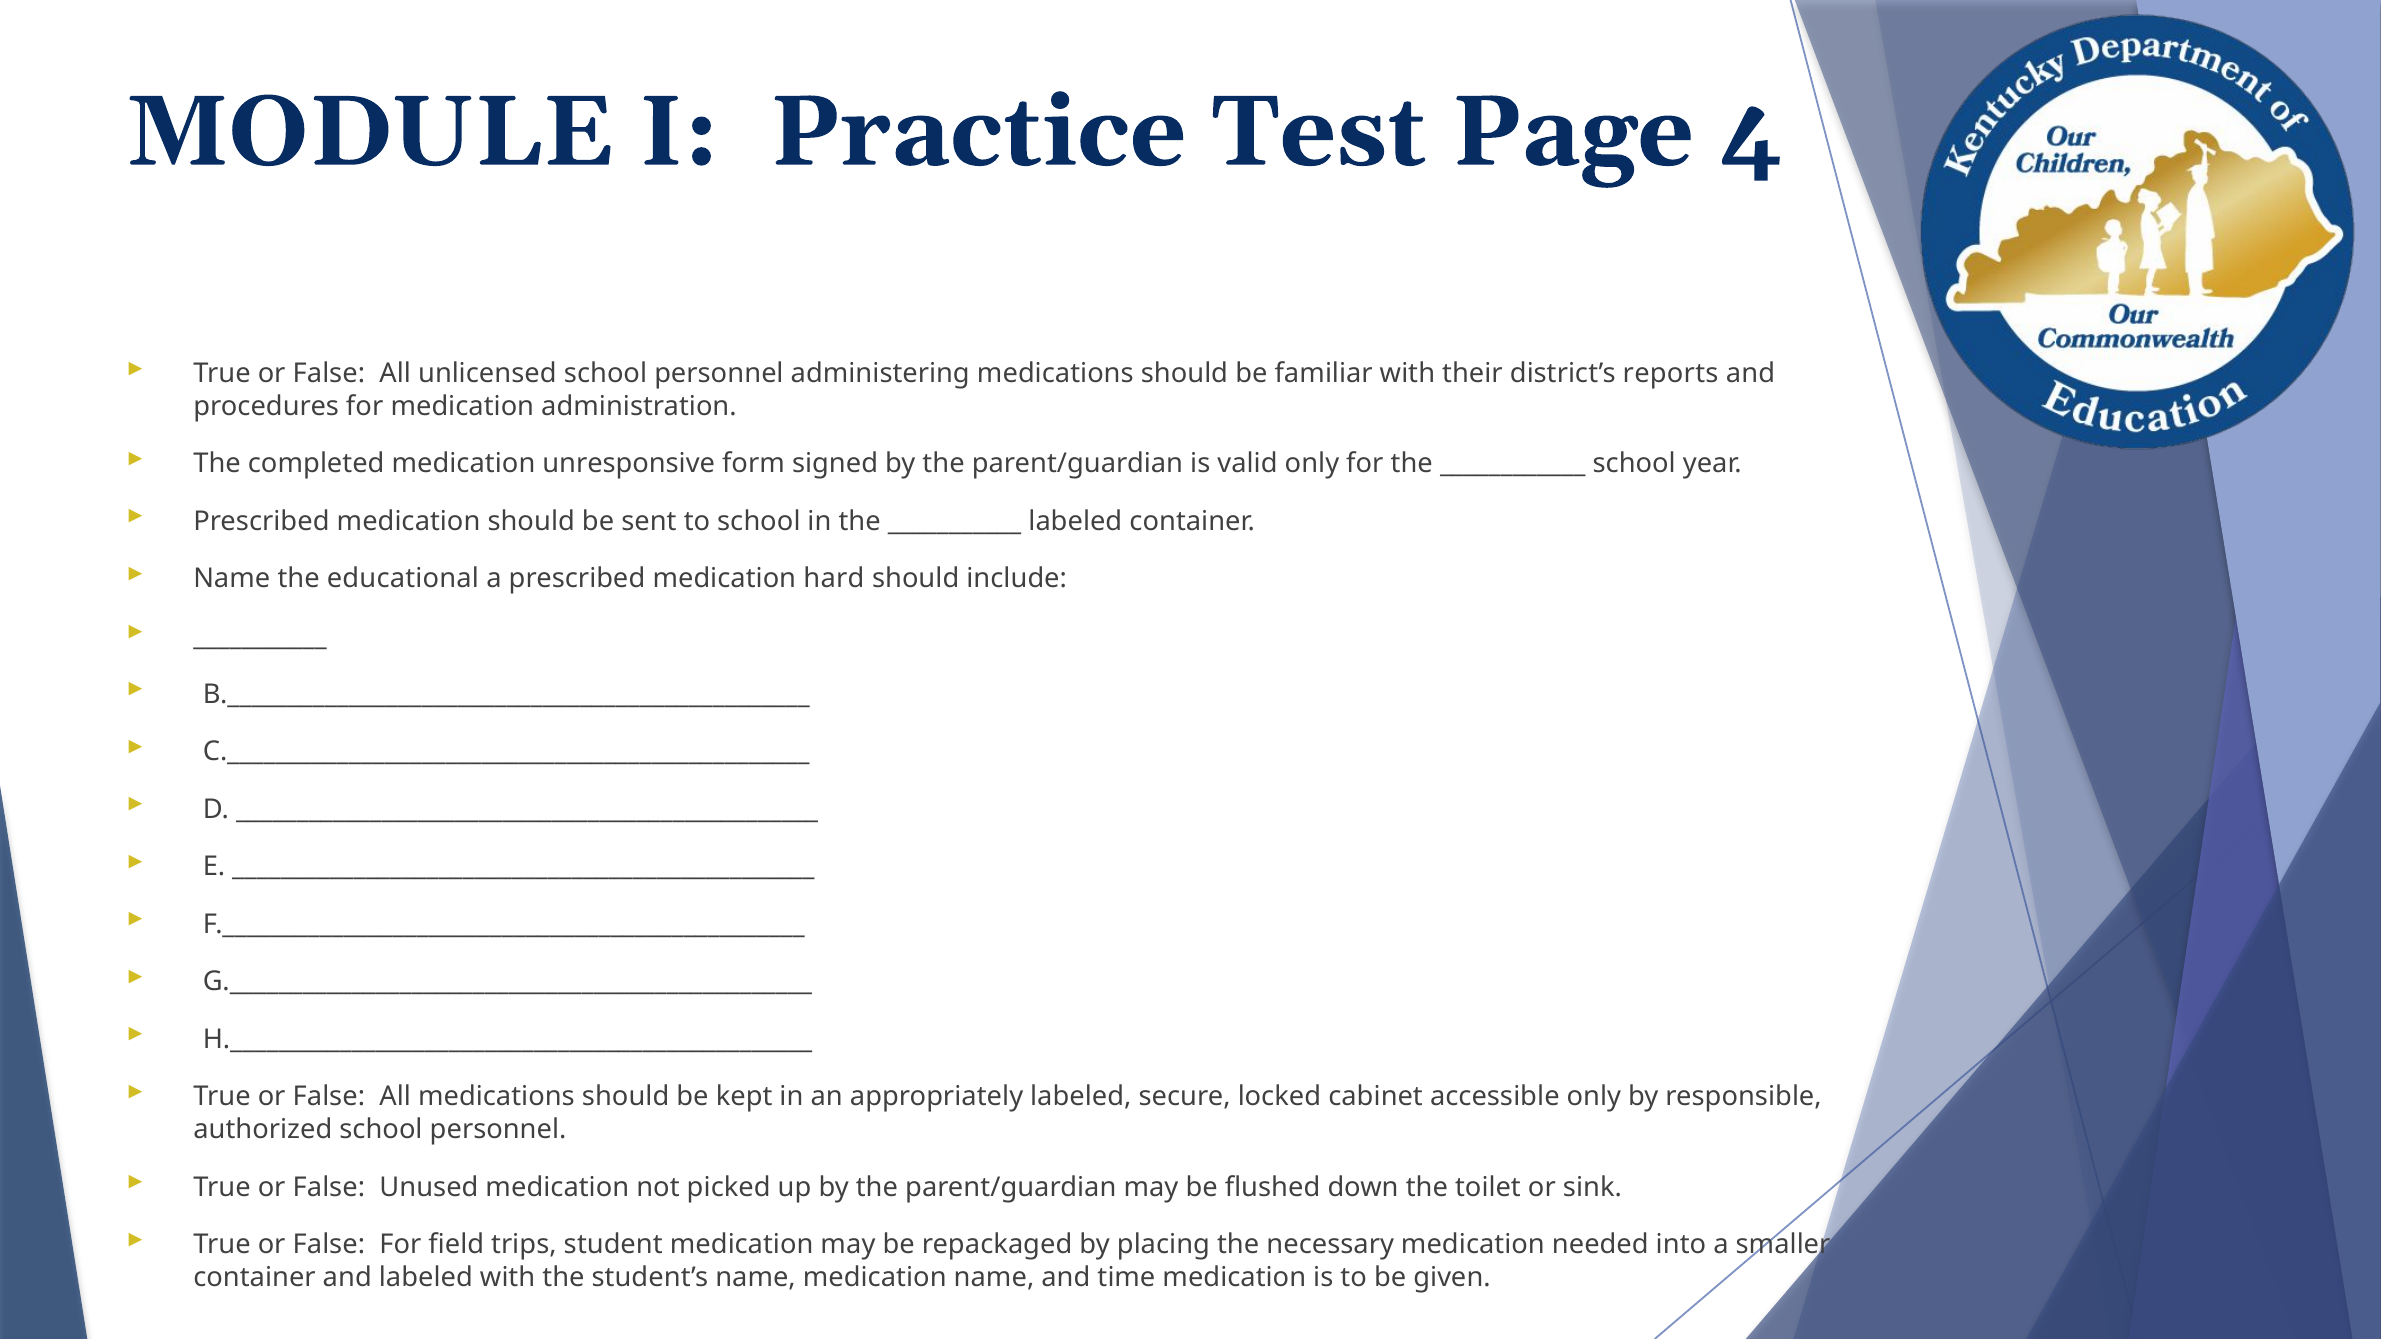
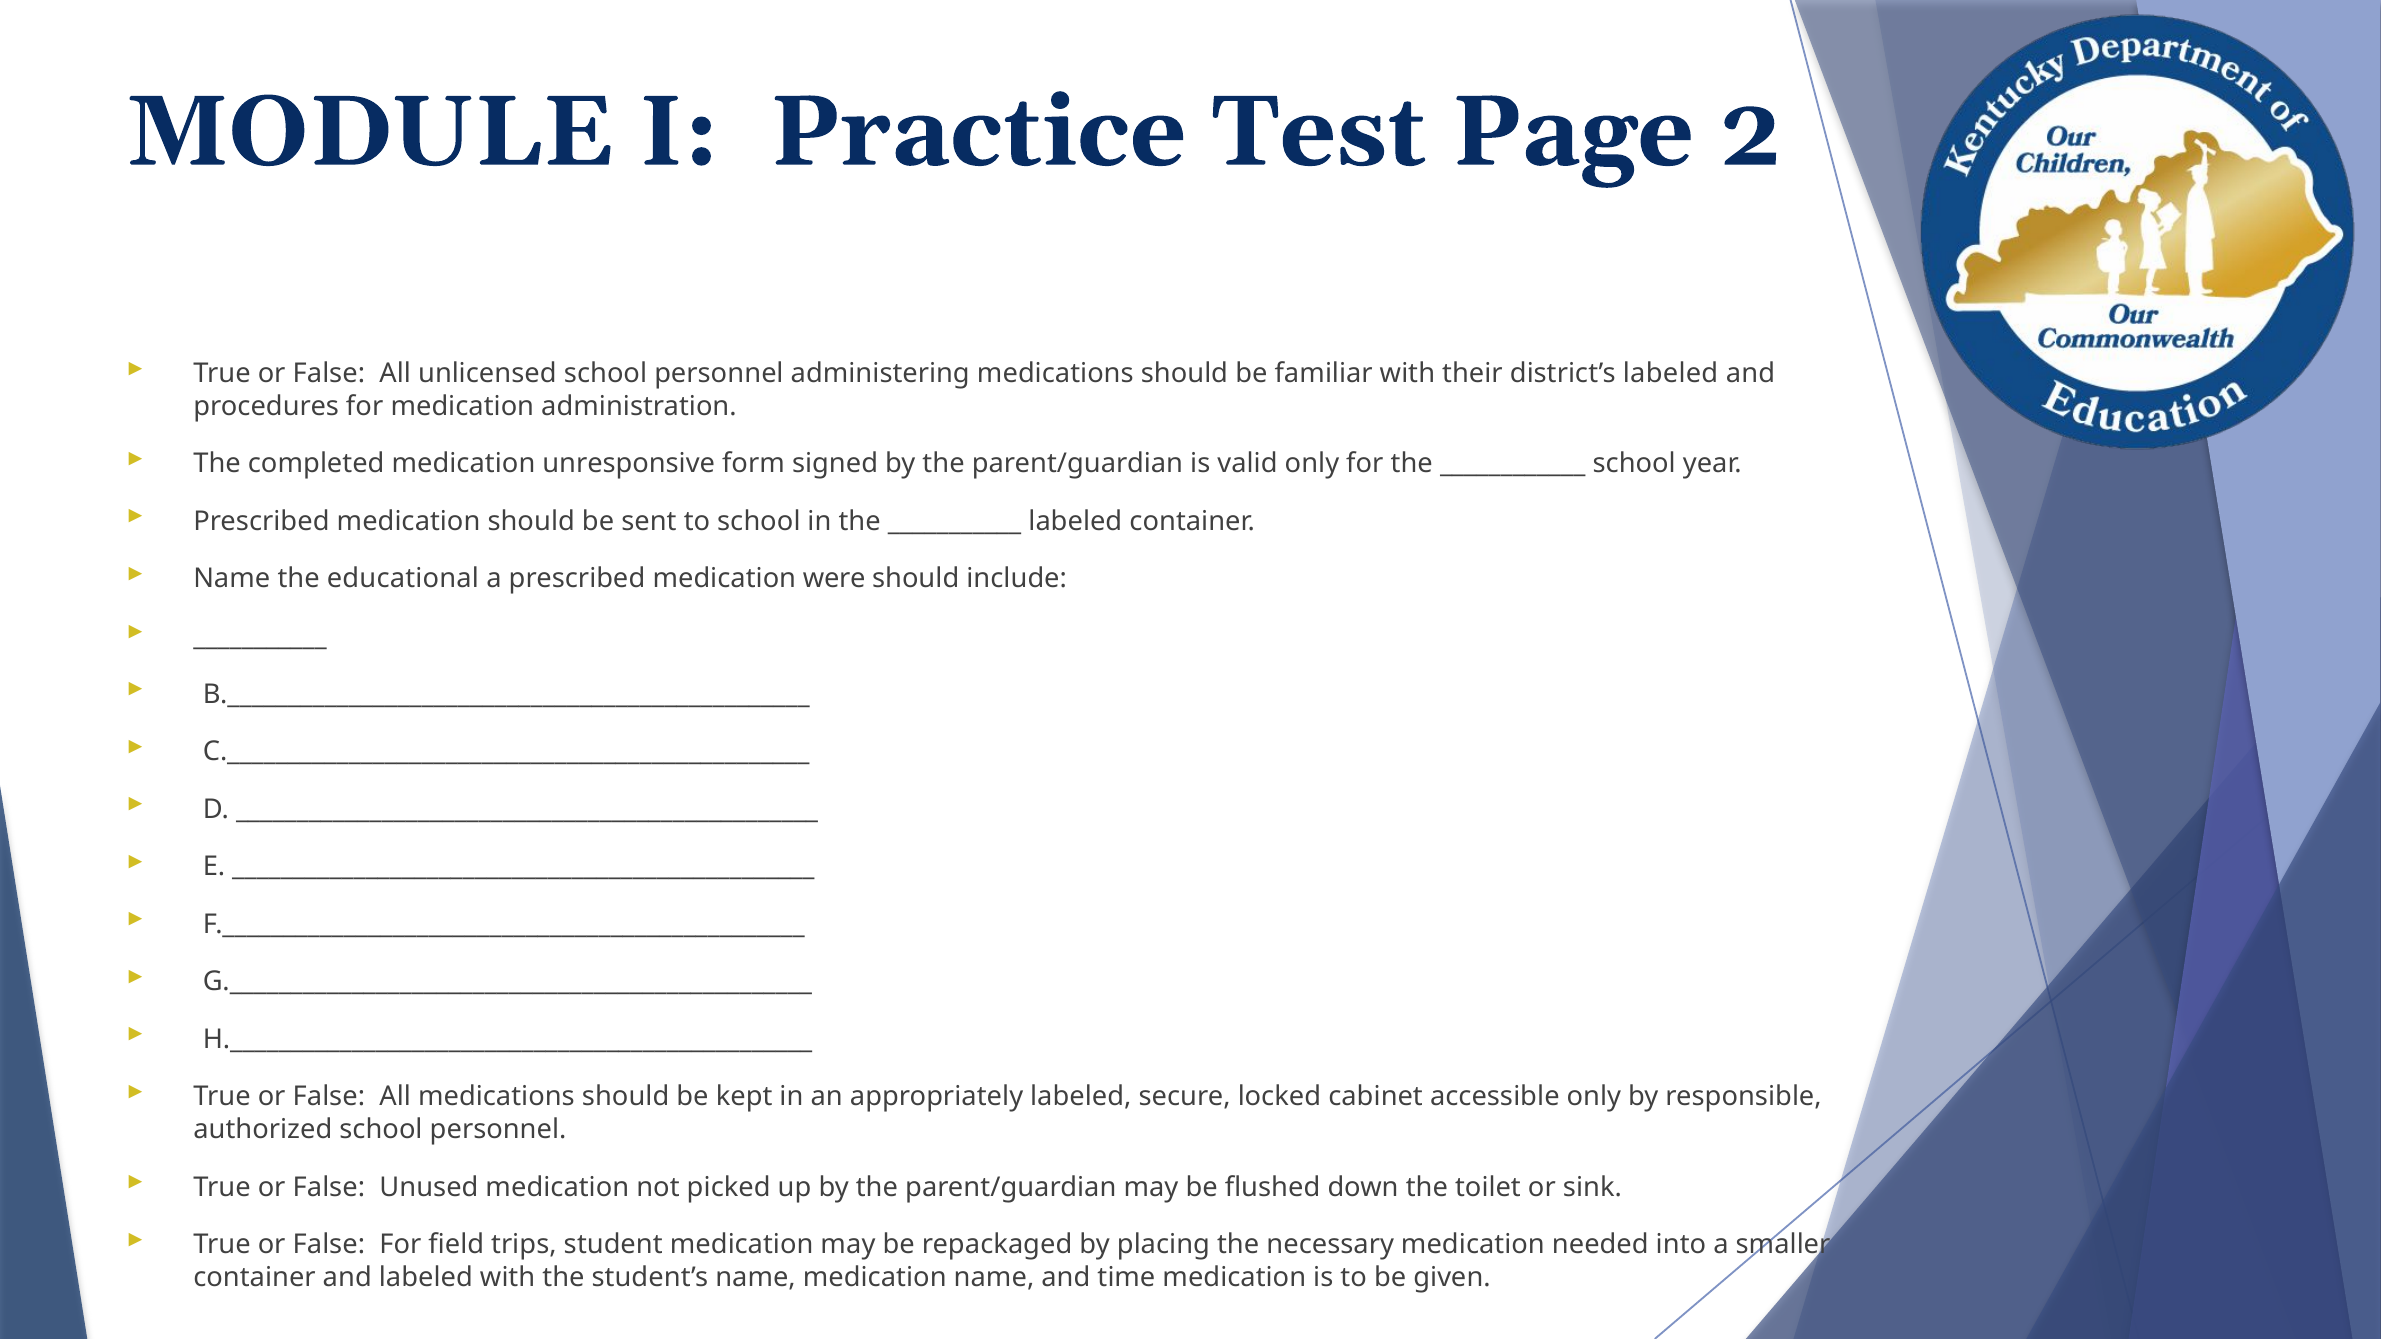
4: 4 -> 2
district’s reports: reports -> labeled
hard: hard -> were
